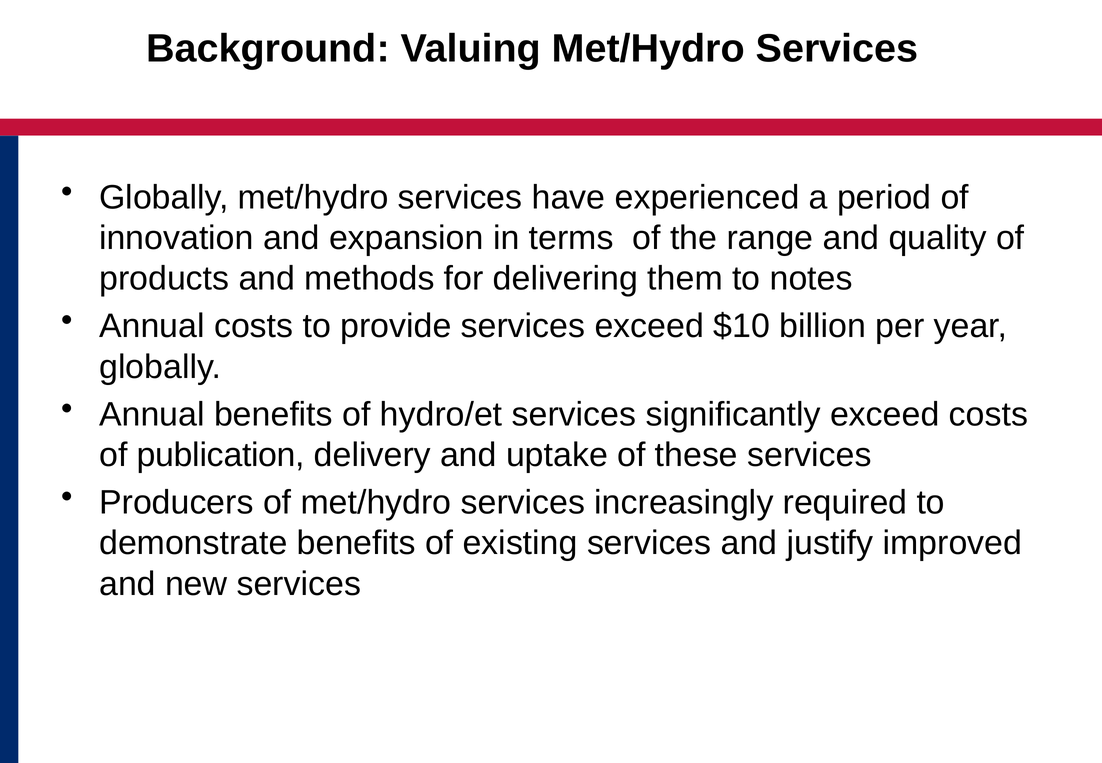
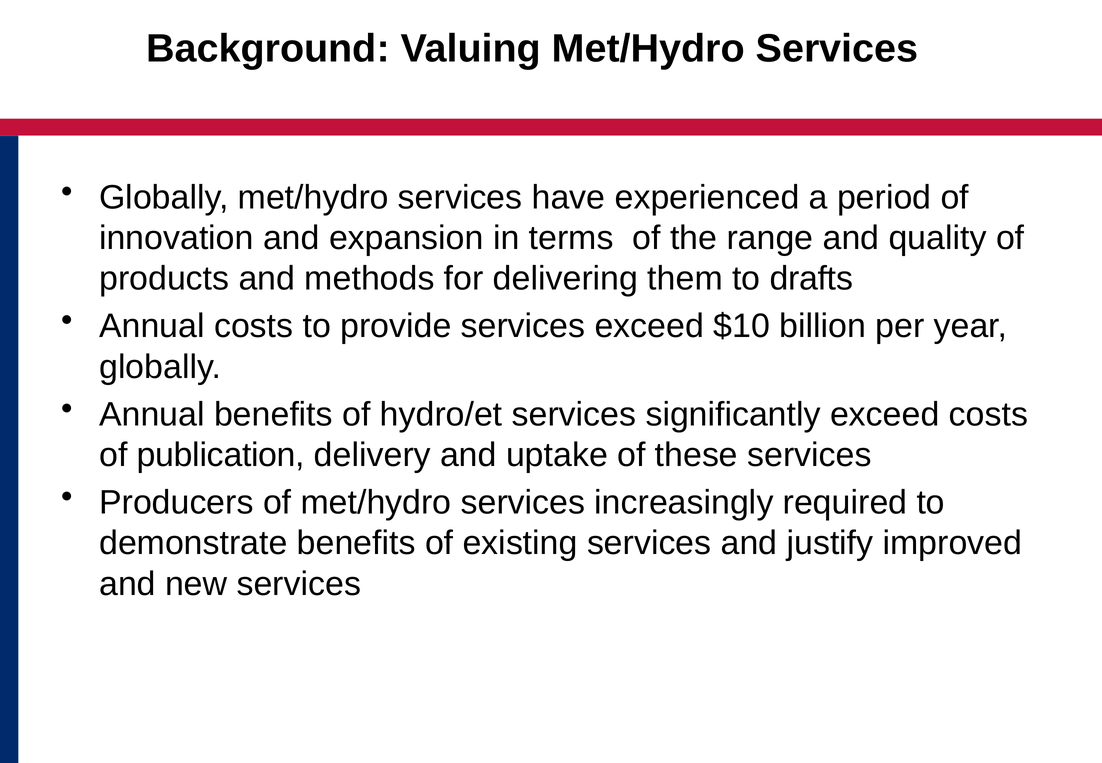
notes: notes -> drafts
